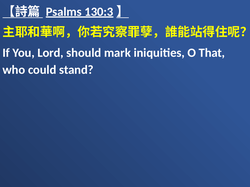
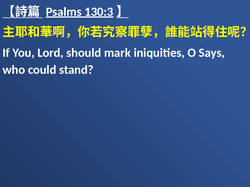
That: That -> Says
